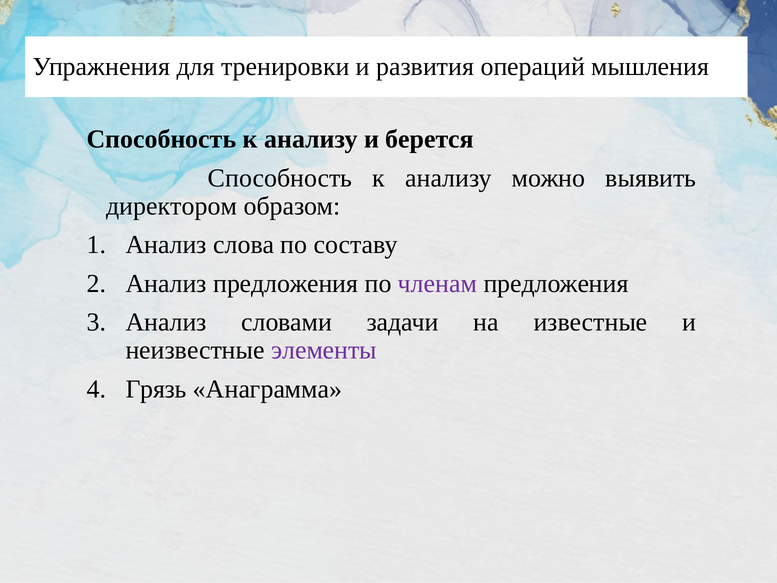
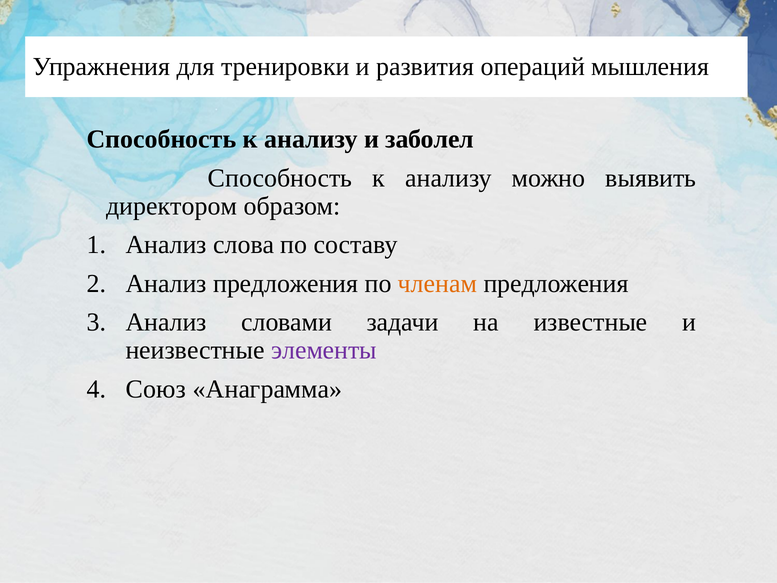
берется: берется -> заболел
членам colour: purple -> orange
Грязь: Грязь -> Союз
